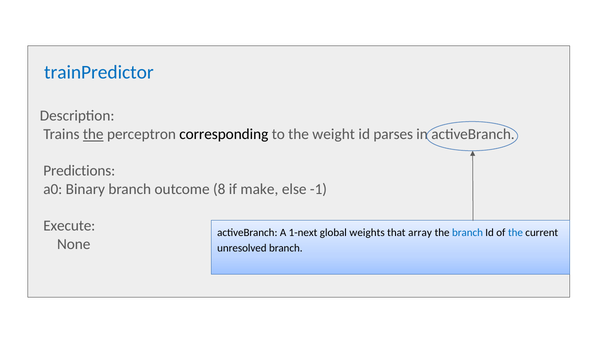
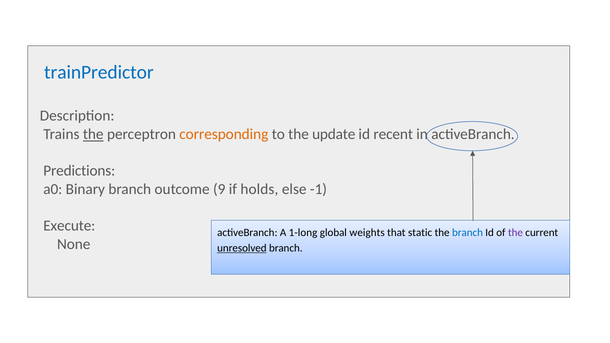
corresponding colour: black -> orange
weight: weight -> update
parses: parses -> recent
8: 8 -> 9
make: make -> holds
1-next: 1-next -> 1-long
array: array -> static
the at (515, 233) colour: blue -> purple
unresolved underline: none -> present
